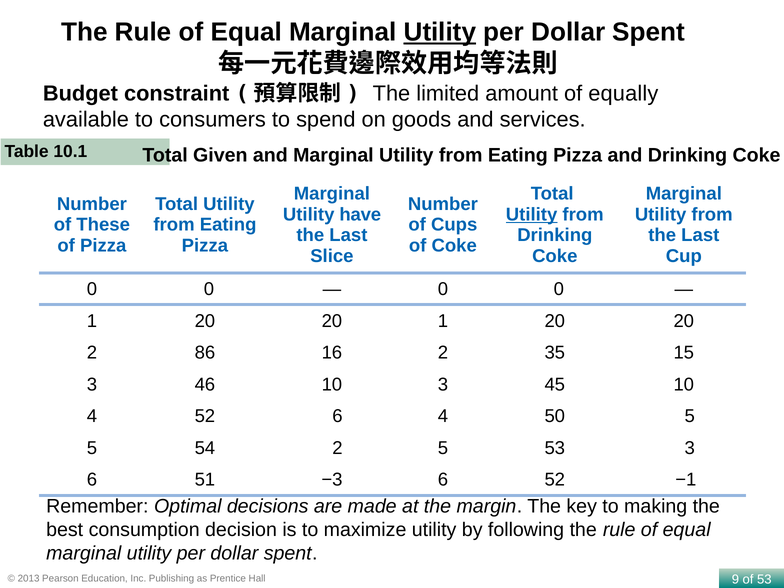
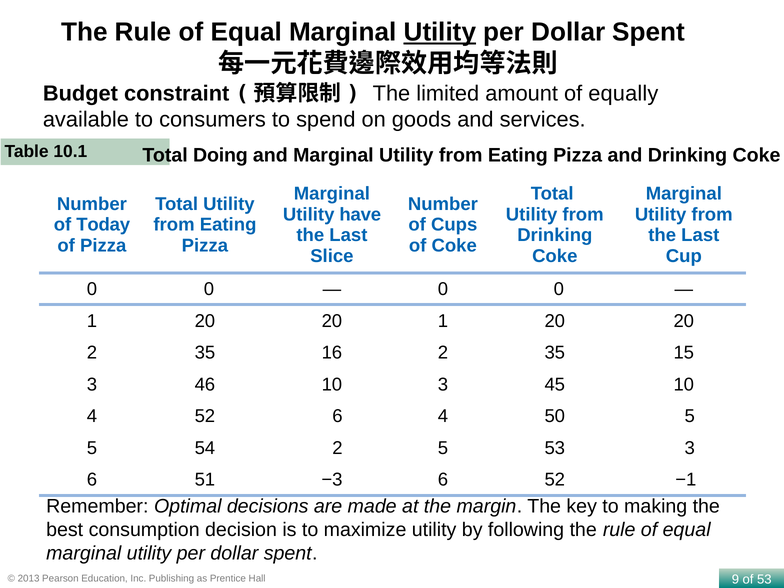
Given: Given -> Doing
Utility at (532, 214) underline: present -> none
These: These -> Today
86 at (205, 353): 86 -> 35
